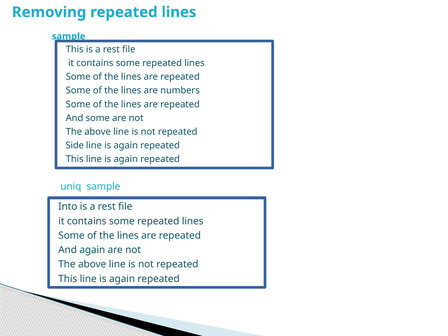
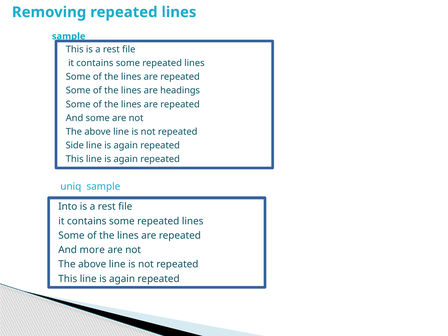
numbers: numbers -> headings
And again: again -> more
